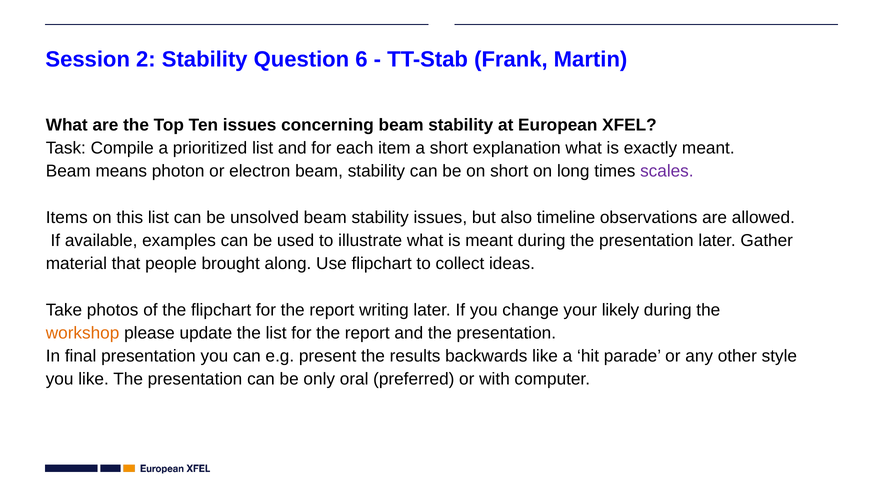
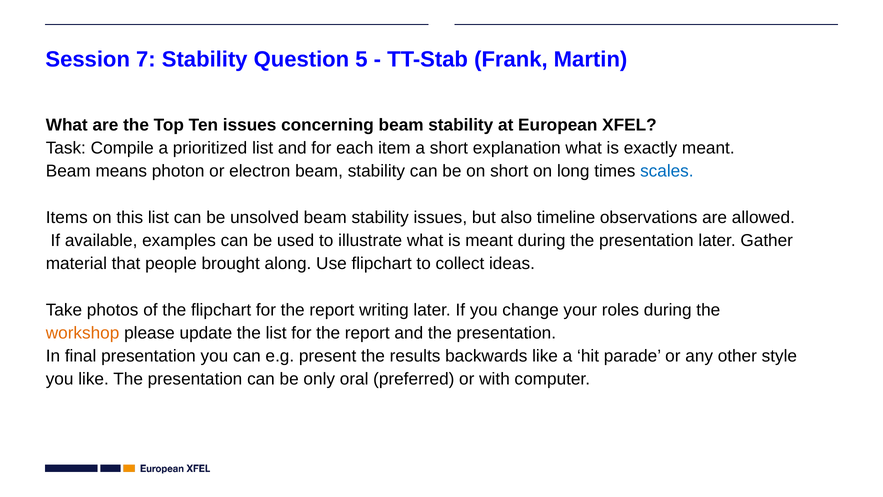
2: 2 -> 7
6: 6 -> 5
scales colour: purple -> blue
likely: likely -> roles
